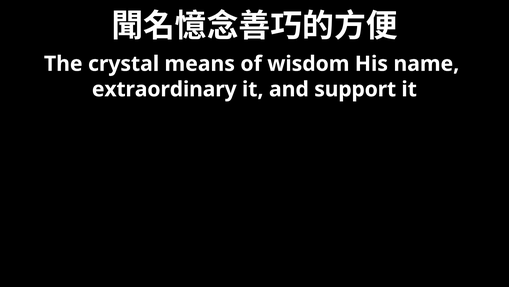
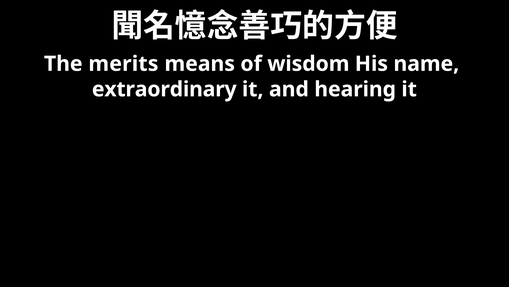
crystal: crystal -> merits
support: support -> hearing
